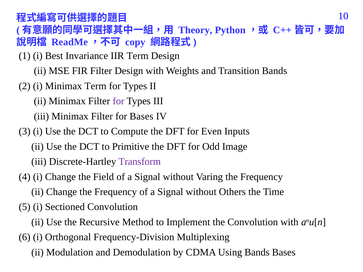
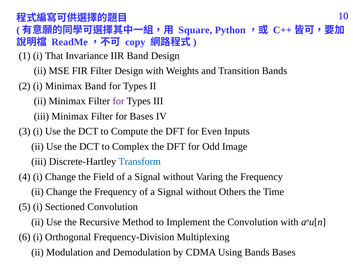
Theory: Theory -> Square
Best: Best -> That
IIR Term: Term -> Band
Minimax Term: Term -> Band
Primitive: Primitive -> Complex
Transform colour: purple -> blue
